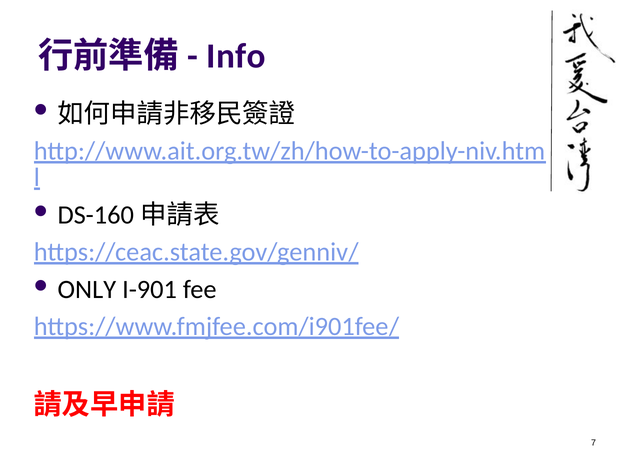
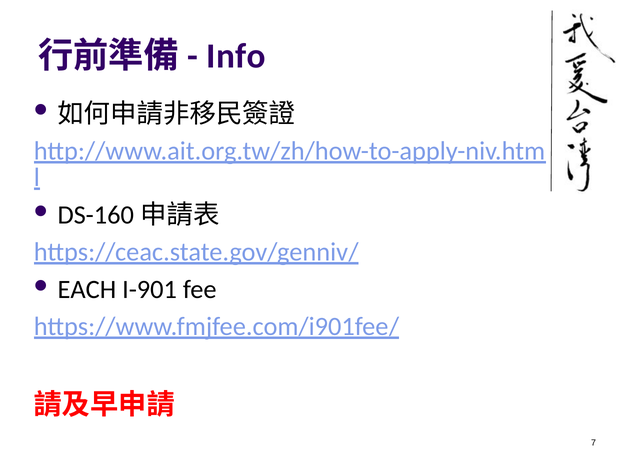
ONLY: ONLY -> EACH
